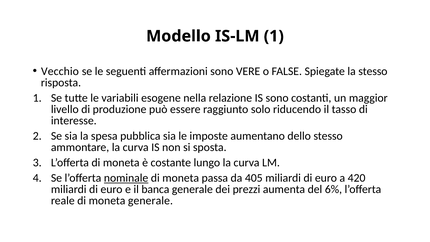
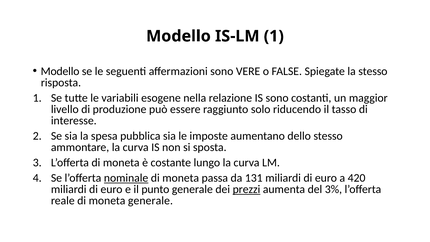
Vecchio at (60, 71): Vecchio -> Modello
405: 405 -> 131
banca: banca -> punto
prezzi underline: none -> present
6%: 6% -> 3%
